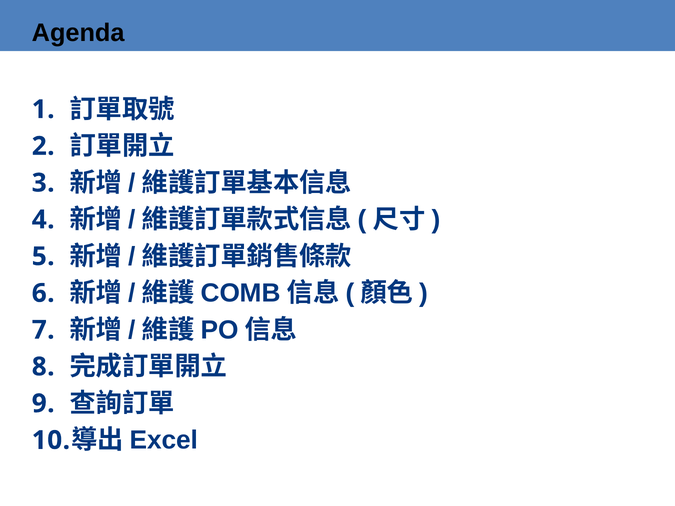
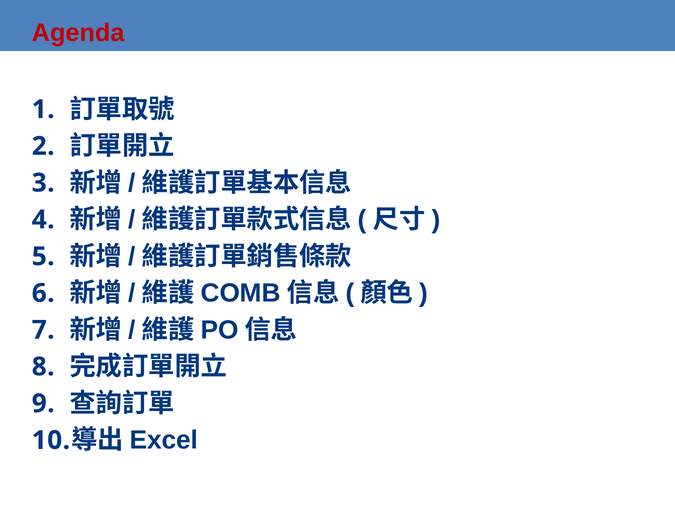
Agenda colour: black -> red
